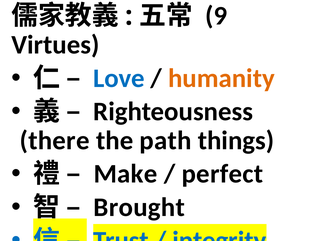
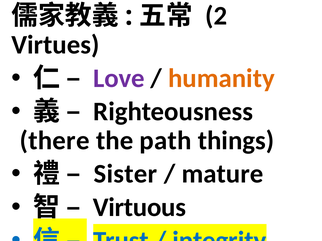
9: 9 -> 2
Love colour: blue -> purple
Make: Make -> Sister
perfect: perfect -> mature
Brought: Brought -> Virtuous
